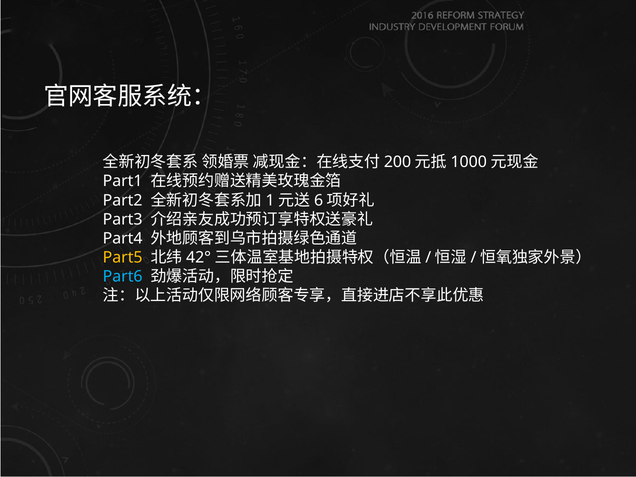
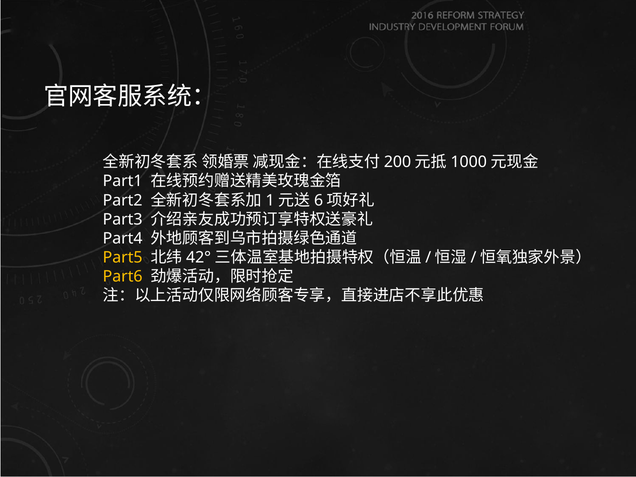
Part6 colour: light blue -> yellow
